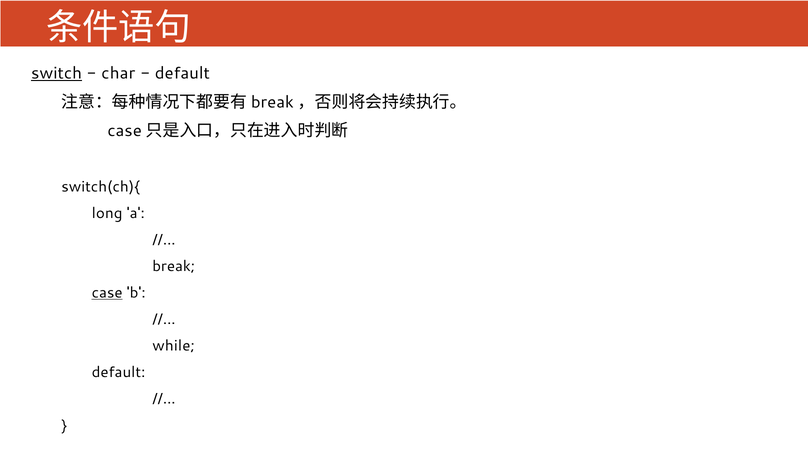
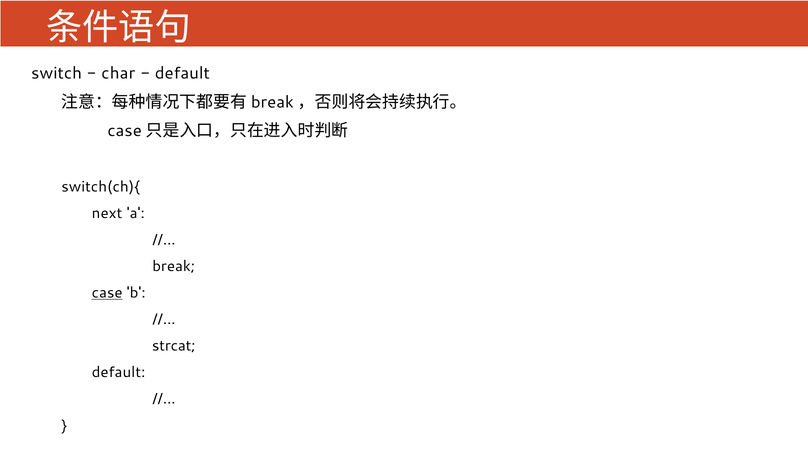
switch underline: present -> none
long: long -> next
while: while -> strcat
